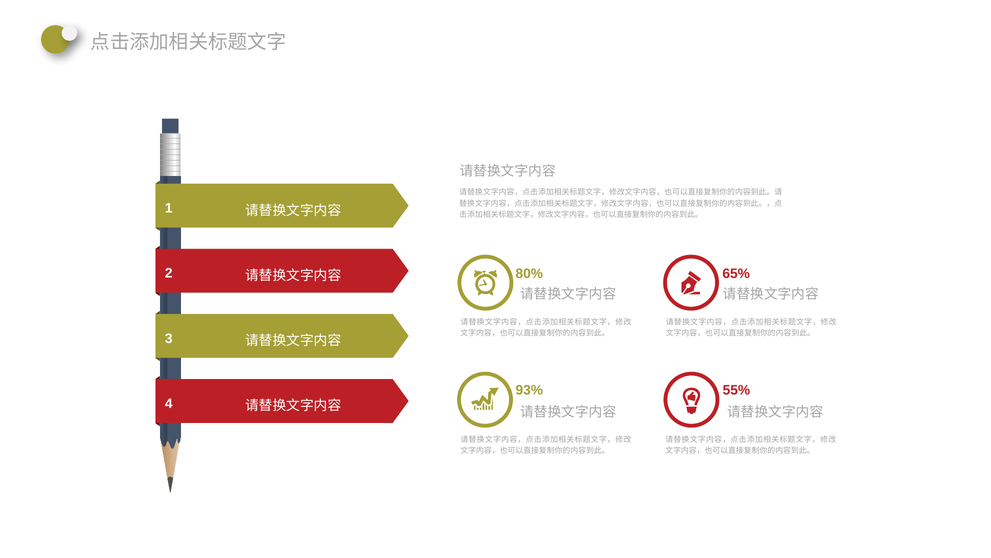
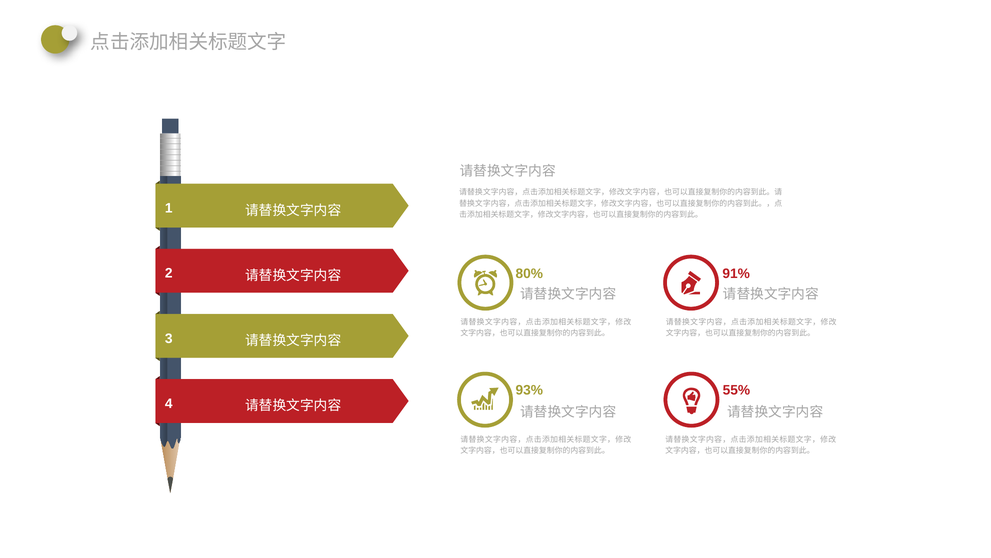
65%: 65% -> 91%
